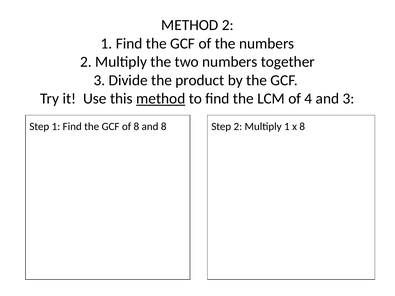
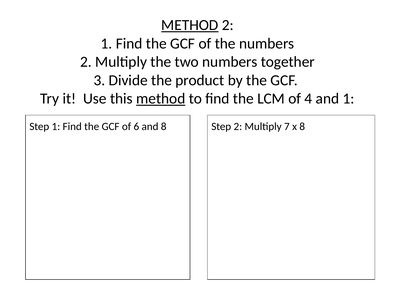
METHOD at (190, 25) underline: none -> present
and 3: 3 -> 1
of 8: 8 -> 6
Multiply 1: 1 -> 7
